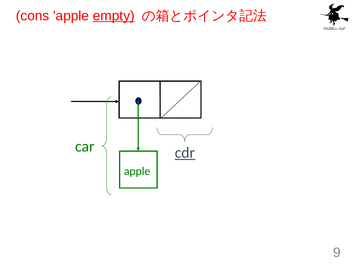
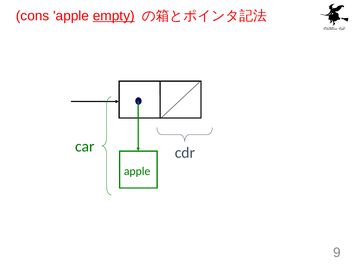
cdr underline: present -> none
